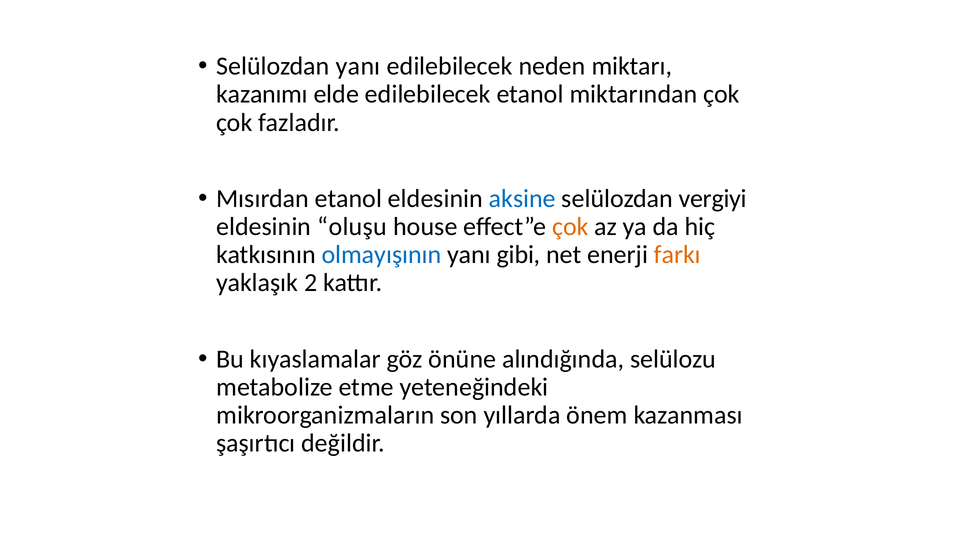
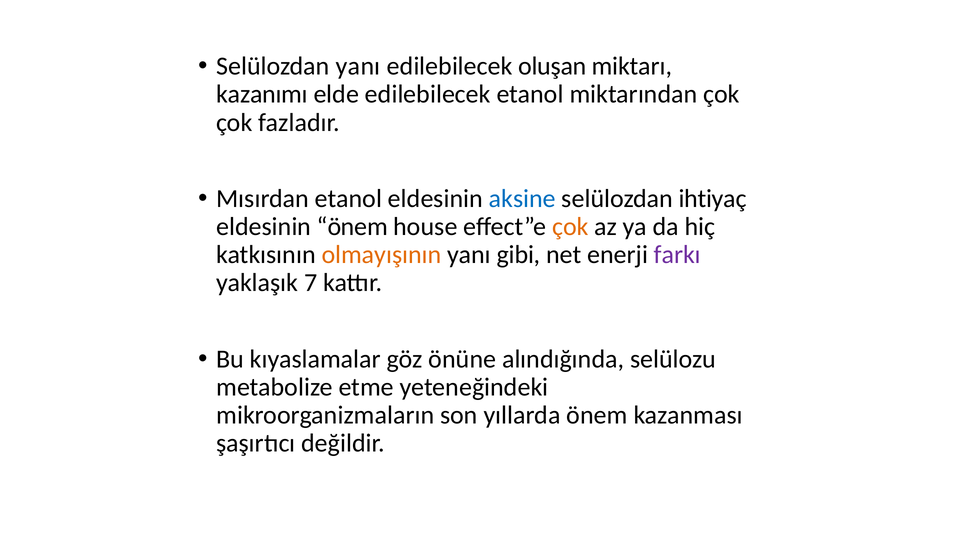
neden: neden -> oluşan
vergiyi: vergiyi -> ihtiyaç
eldesinin oluşu: oluşu -> önem
olmayışının colour: blue -> orange
farkı colour: orange -> purple
2: 2 -> 7
